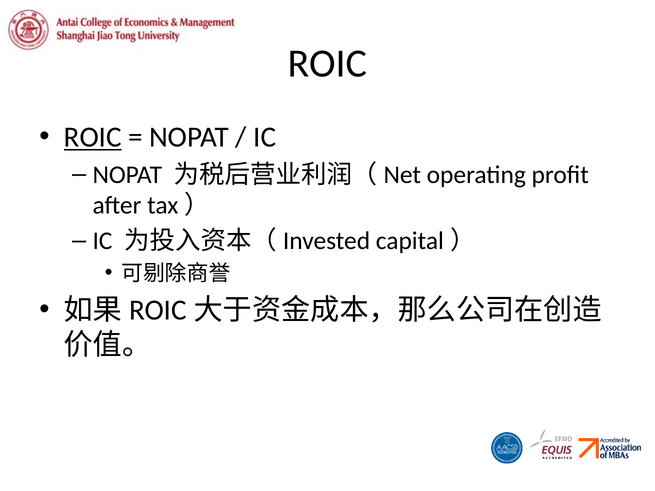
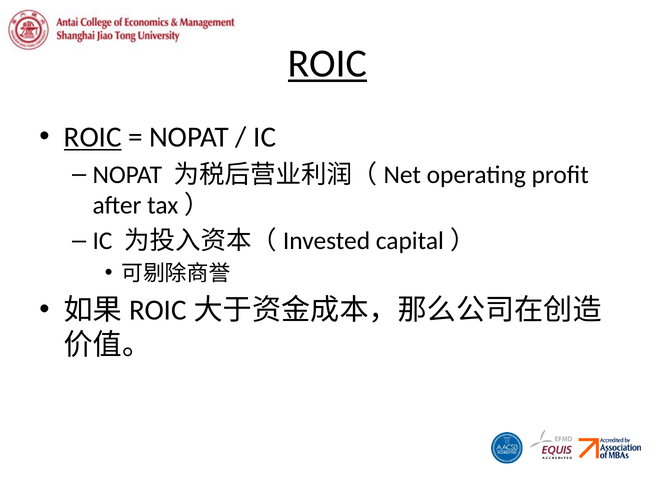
ROIC at (328, 63) underline: none -> present
